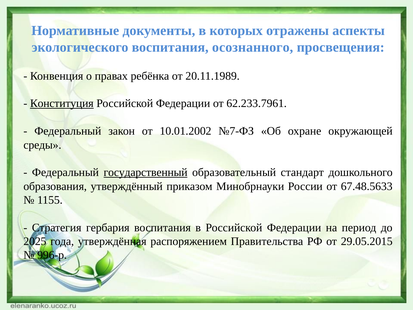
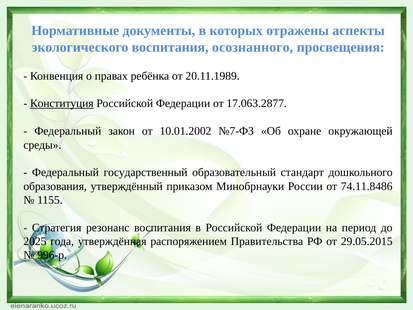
62.233.7961: 62.233.7961 -> 17.063.2877
государственный underline: present -> none
67.48.5633: 67.48.5633 -> 74.11.8486
гербария: гербария -> резонанс
